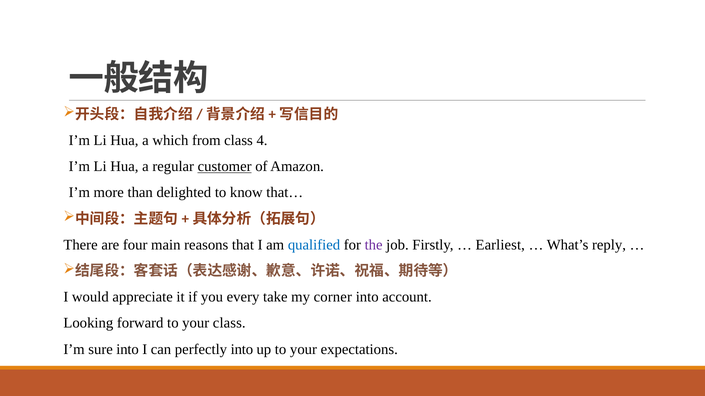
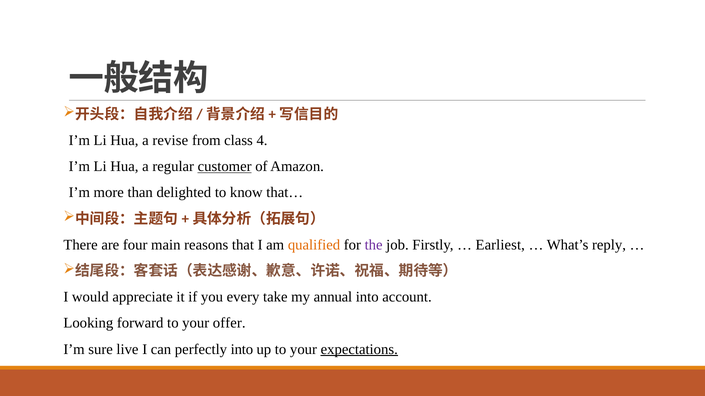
which: which -> revise
qualified colour: blue -> orange
corner: corner -> annual
your class: class -> offer
sure into: into -> live
expectations underline: none -> present
